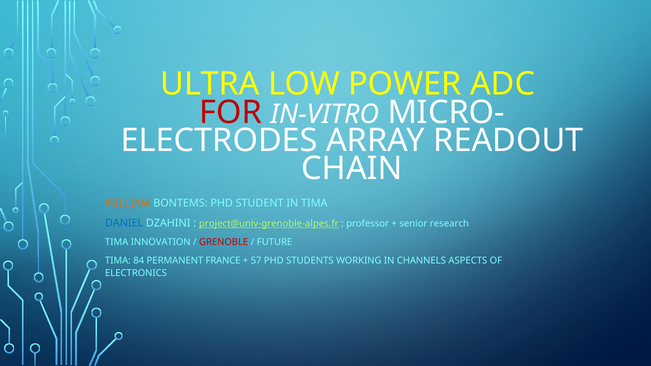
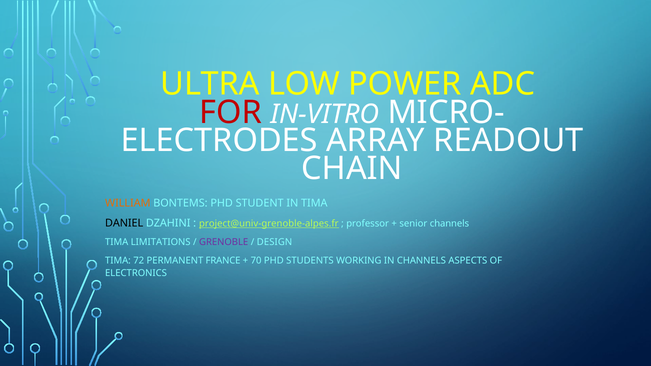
DANIEL colour: blue -> black
senior research: research -> channels
INNOVATION: INNOVATION -> LIMITATIONS
GRENOBLE colour: red -> purple
FUTURE: FUTURE -> DESIGN
84: 84 -> 72
57: 57 -> 70
